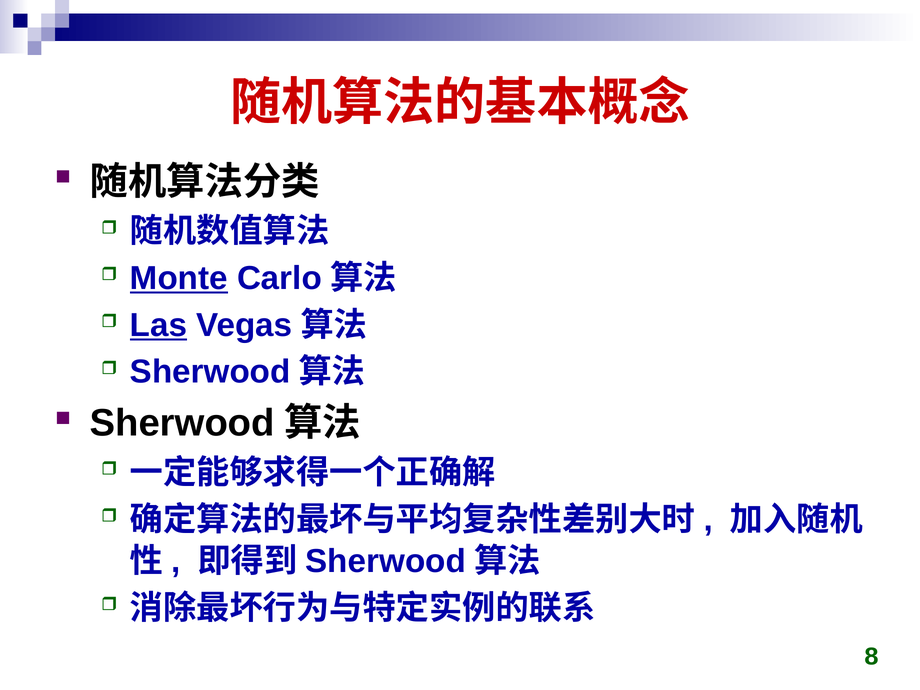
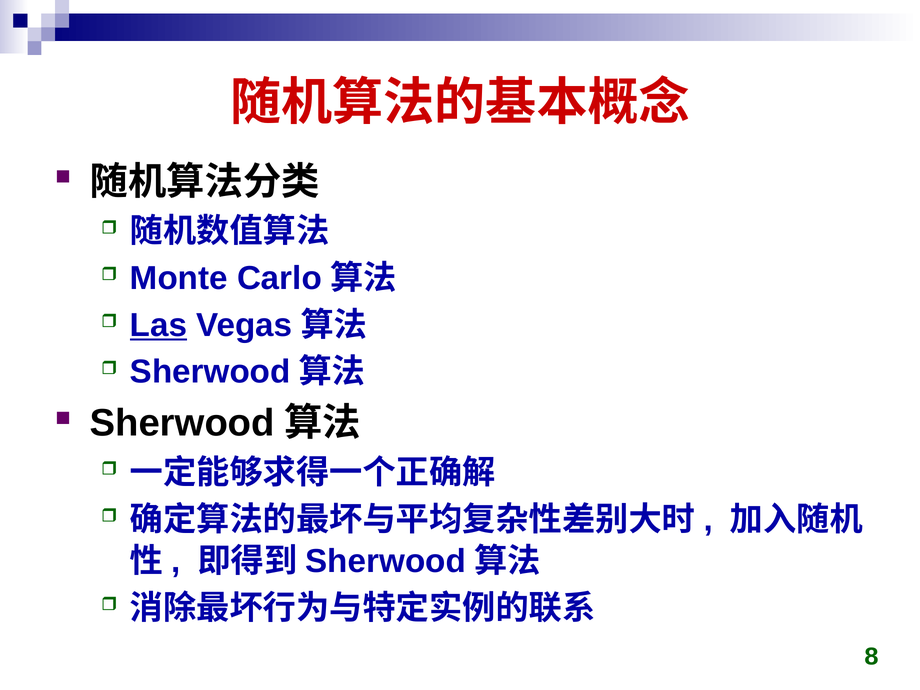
Monte underline: present -> none
